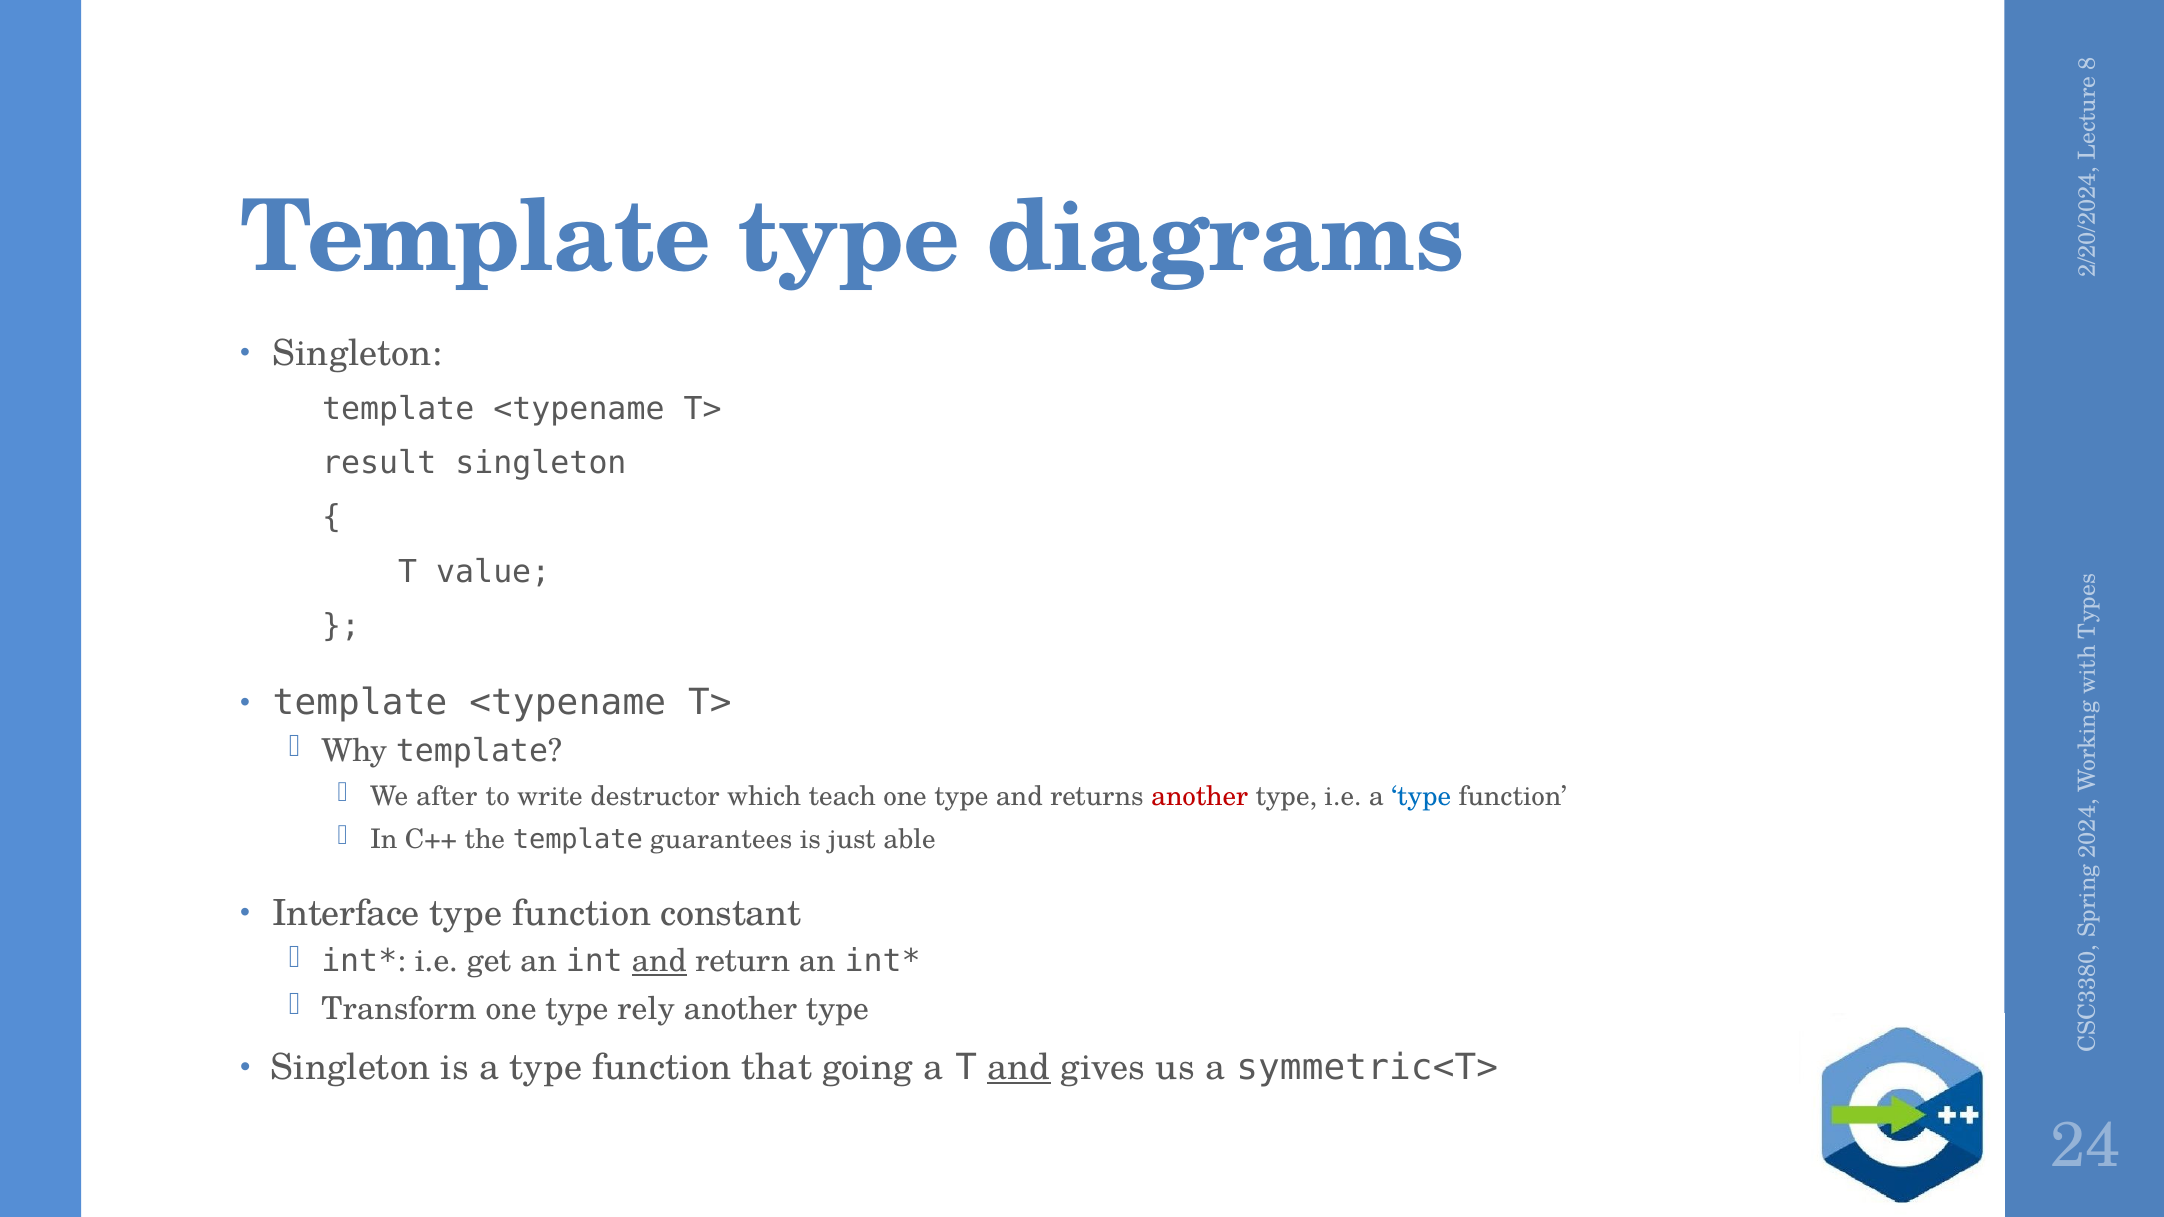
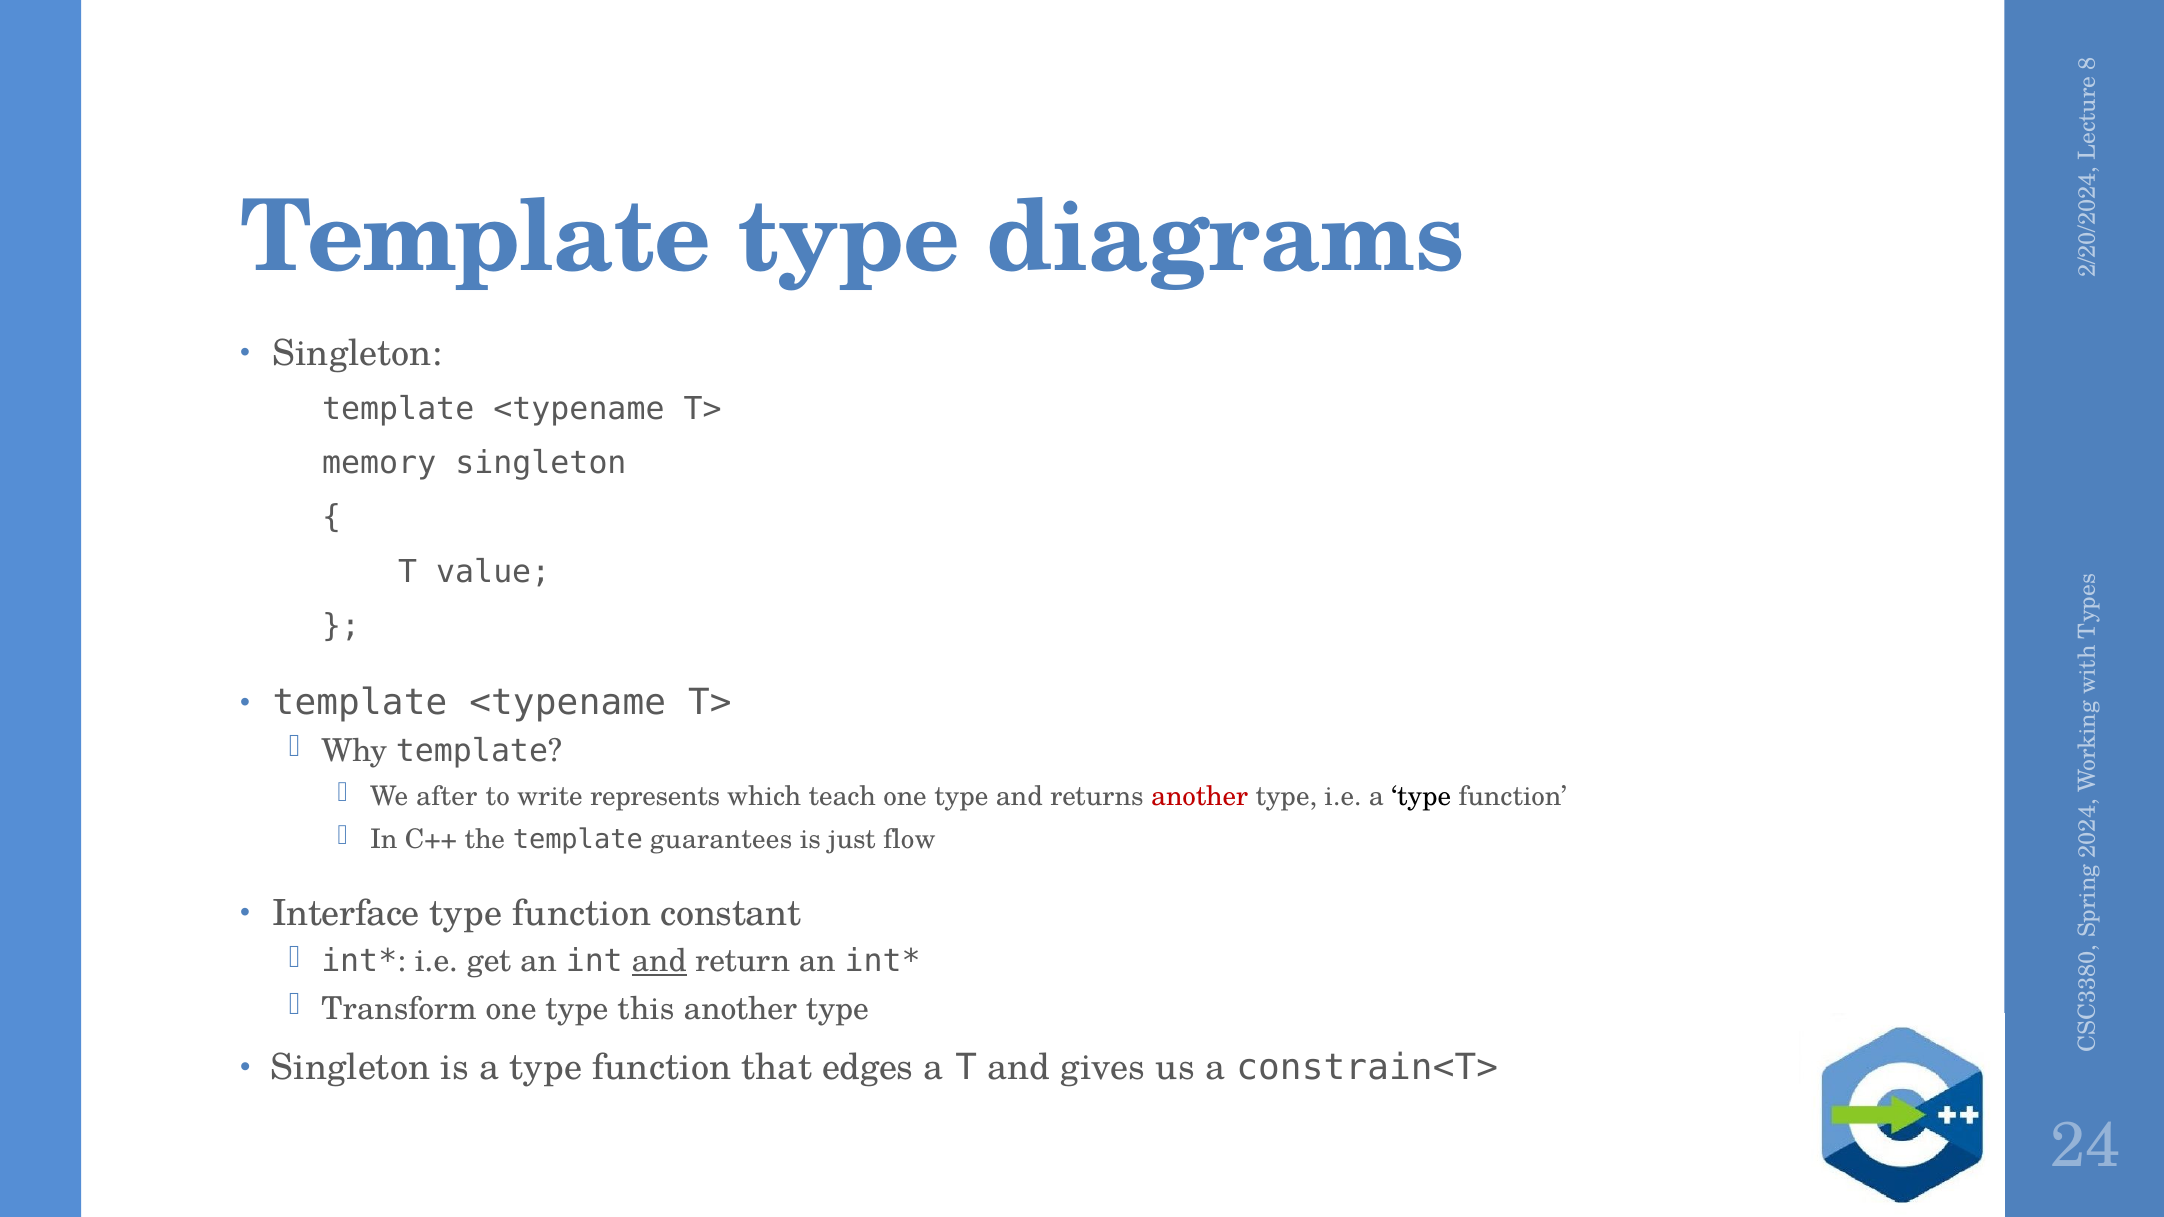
result: result -> memory
destructor: destructor -> represents
type at (1421, 797) colour: blue -> black
able: able -> flow
rely: rely -> this
going: going -> edges
and at (1019, 1068) underline: present -> none
symmetric<T>: symmetric<T> -> constrain<T>
